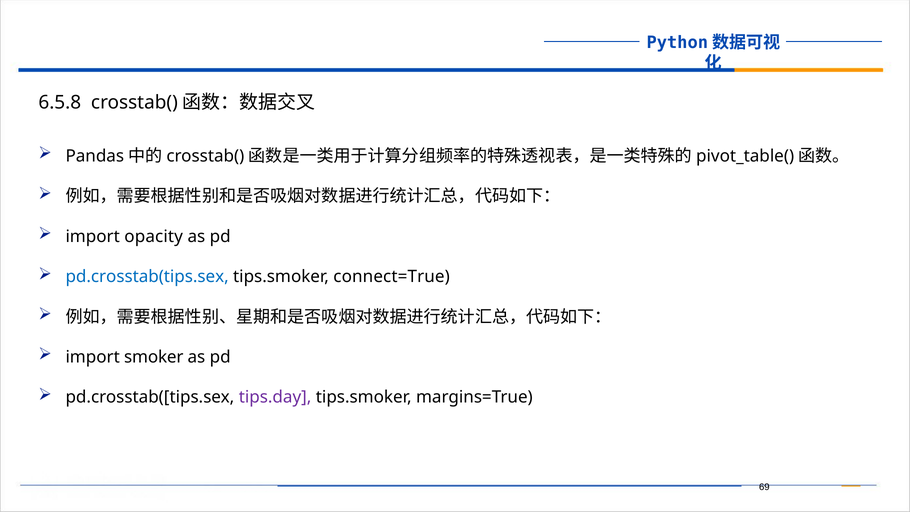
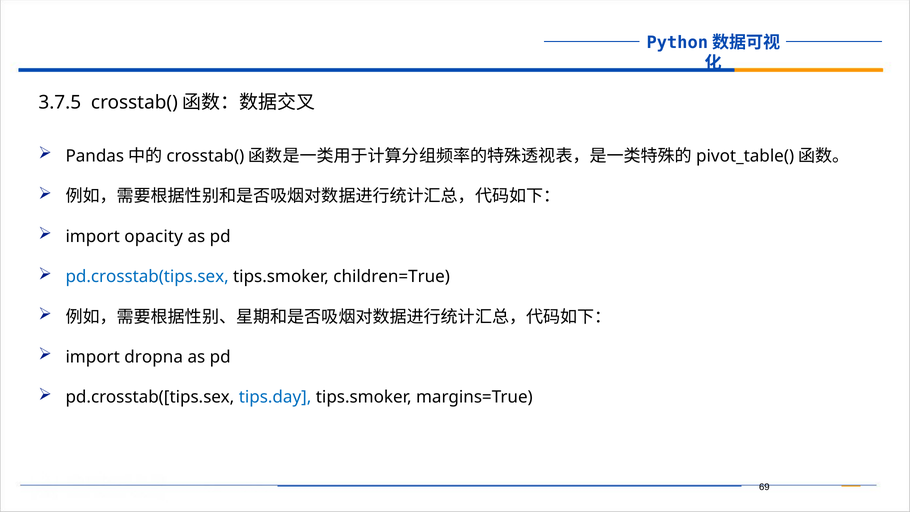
6.5.8: 6.5.8 -> 3.7.5
connect=True: connect=True -> children=True
smoker: smoker -> dropna
tips.day colour: purple -> blue
